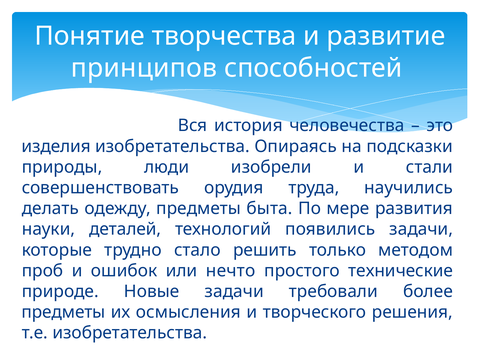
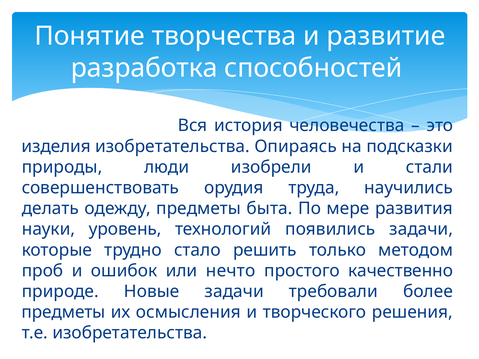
принципов: принципов -> разработка
деталей: деталей -> уровень
технические: технические -> качественно
